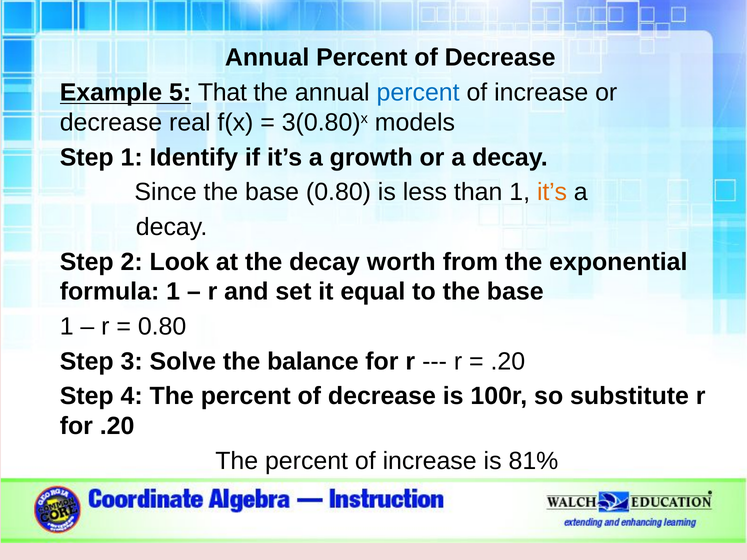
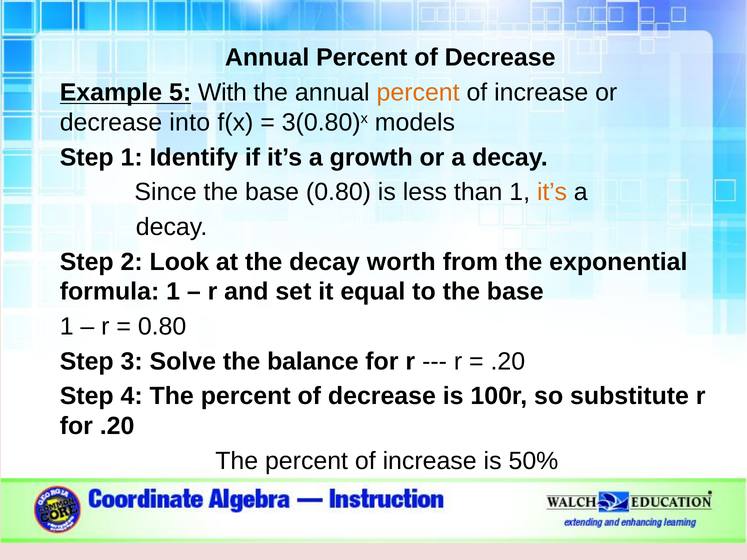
That: That -> With
percent at (418, 93) colour: blue -> orange
real: real -> into
81%: 81% -> 50%
